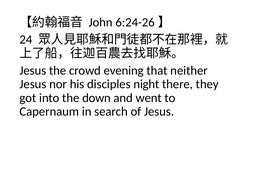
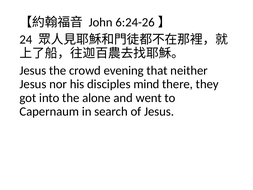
night: night -> mind
down: down -> alone
